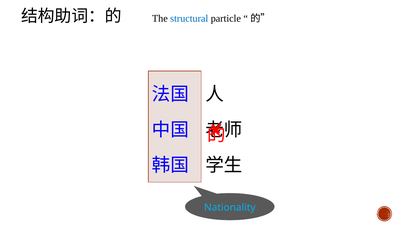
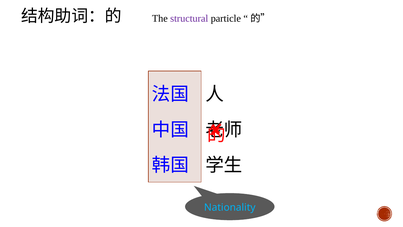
structural colour: blue -> purple
